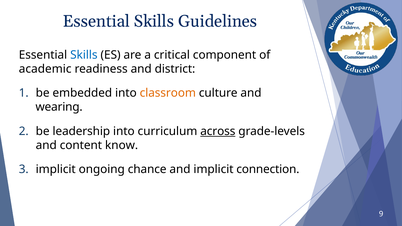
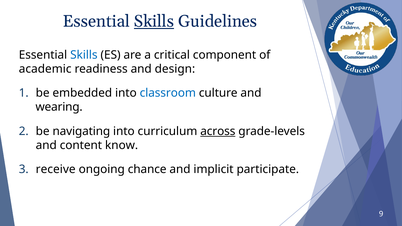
Skills at (154, 21) underline: none -> present
district: district -> design
classroom colour: orange -> blue
leadership: leadership -> navigating
implicit at (56, 170): implicit -> receive
connection: connection -> participate
